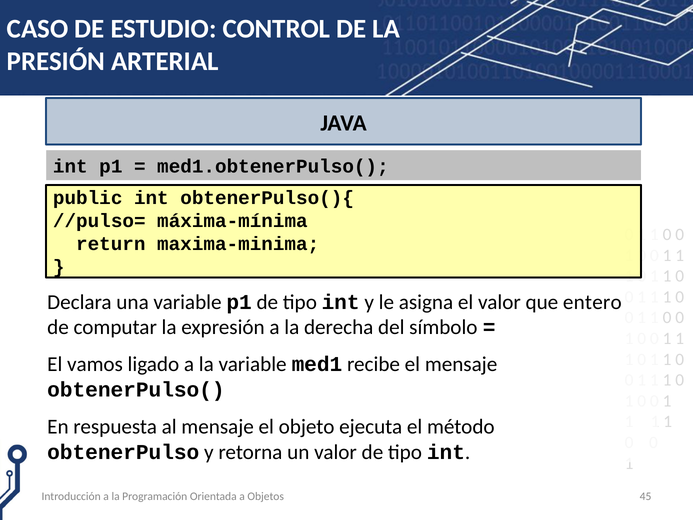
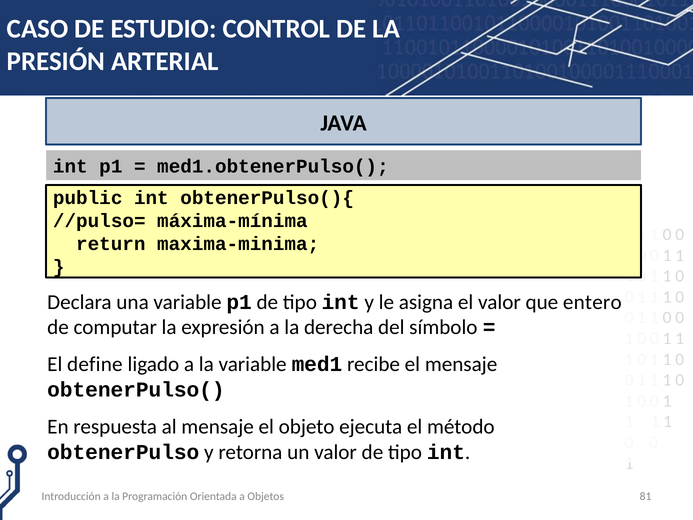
vamos: vamos -> define
45: 45 -> 81
